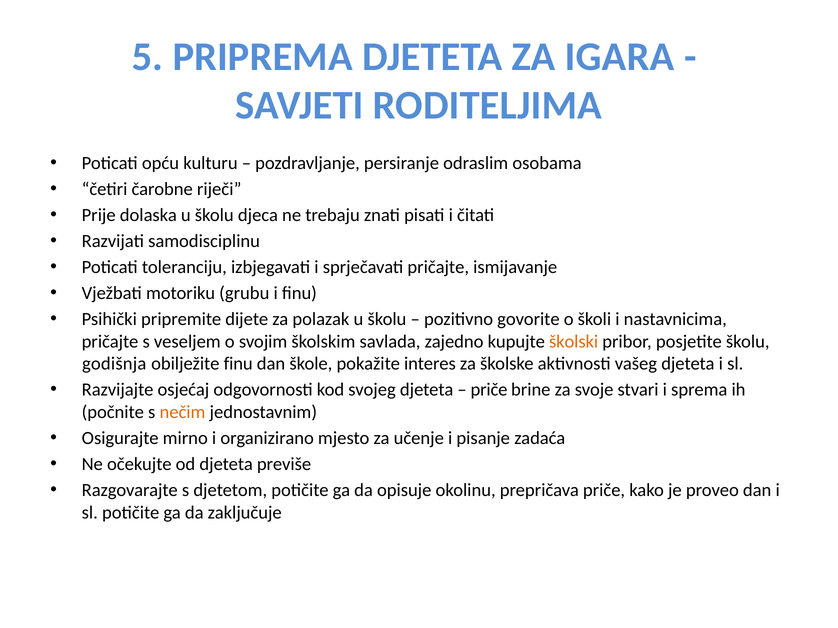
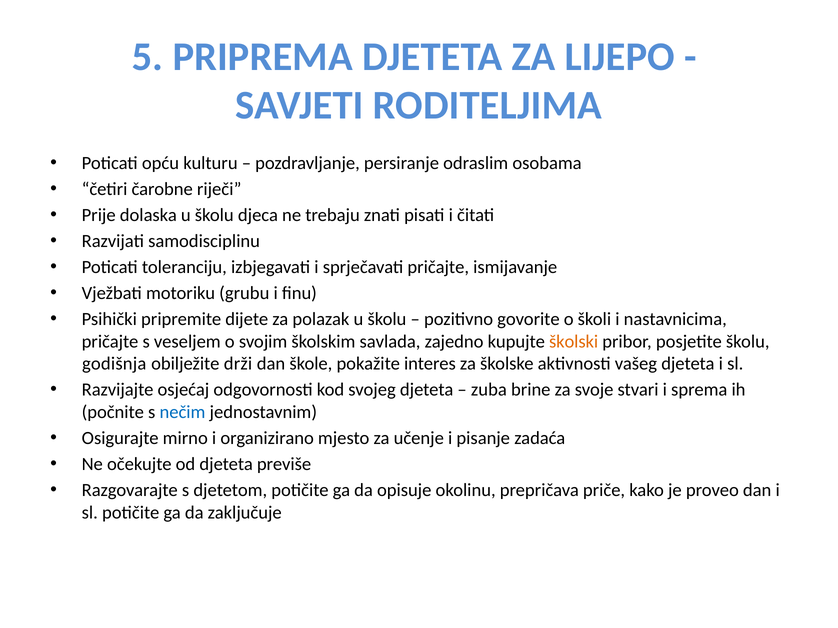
IGARA: IGARA -> LIJEPO
obilježite finu: finu -> drži
priče at (489, 390): priče -> zuba
nečim colour: orange -> blue
